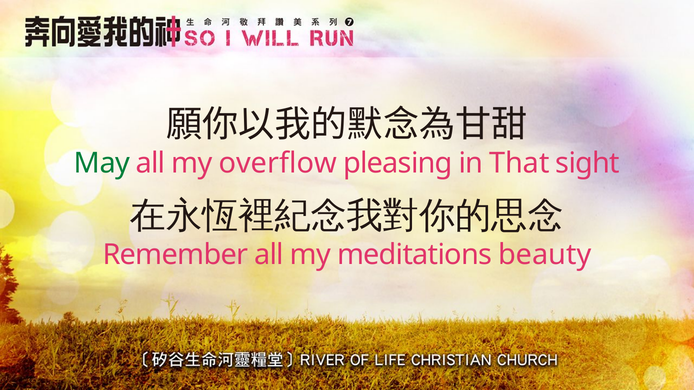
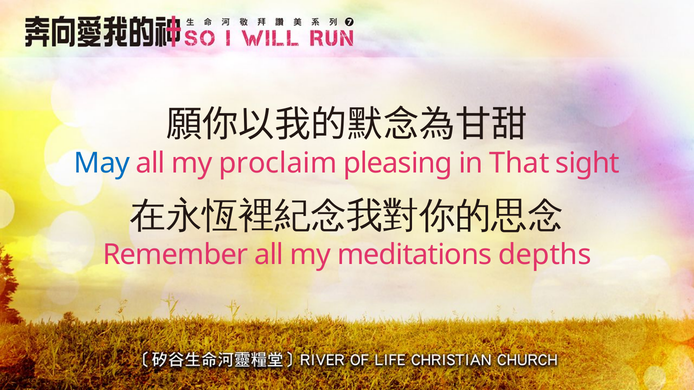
May colour: green -> blue
overflow: overflow -> proclaim
beauty: beauty -> depths
